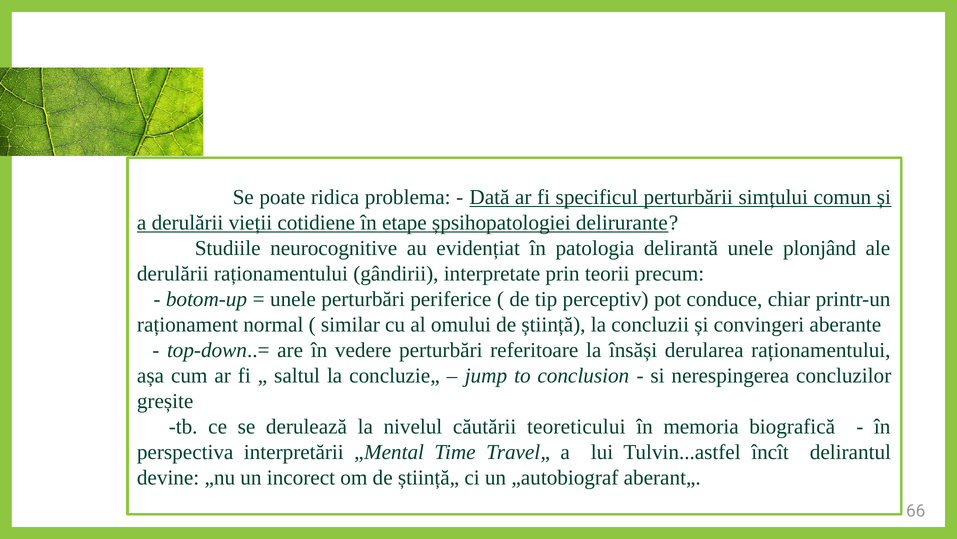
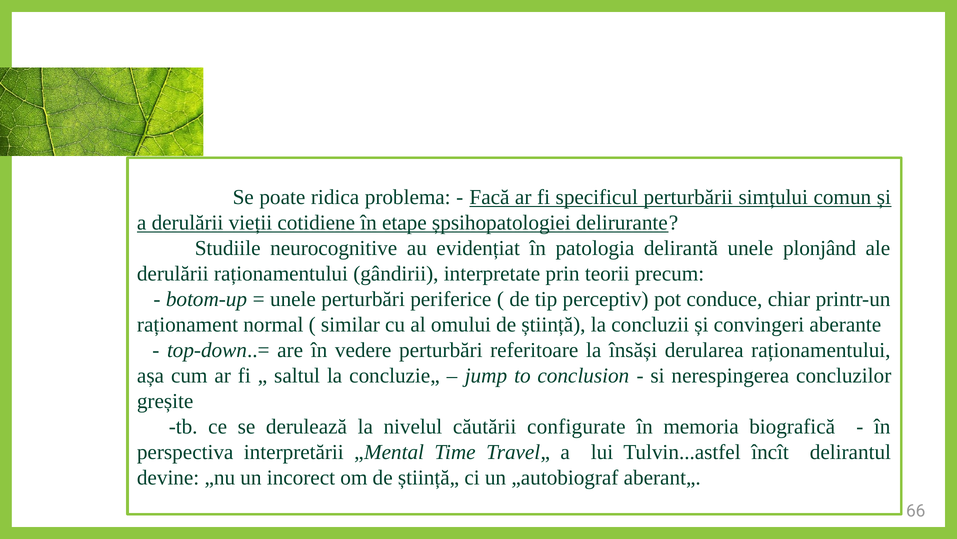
Dată: Dată -> Facă
teoreticului: teoreticului -> configurate
